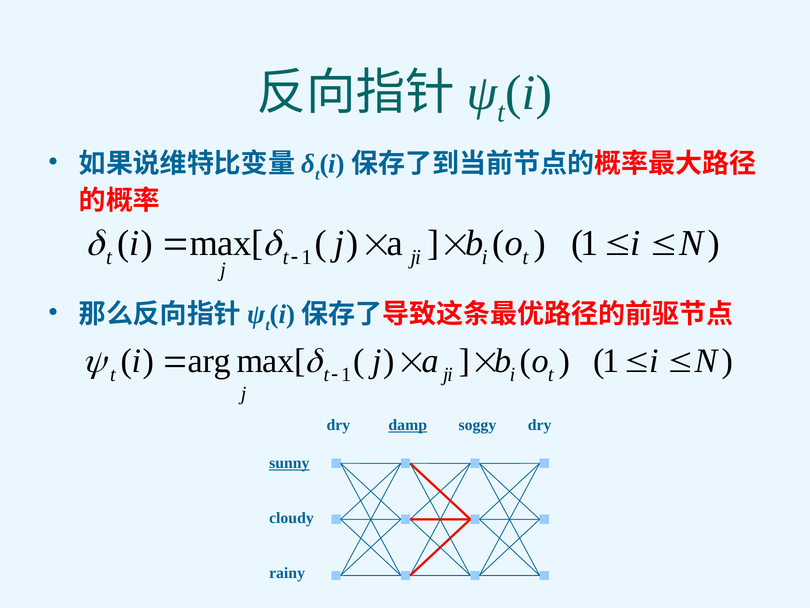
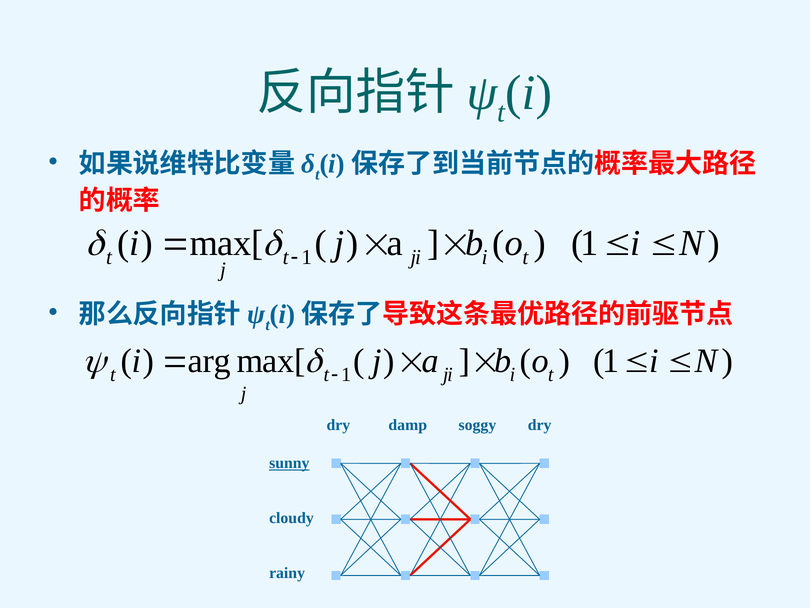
damp underline: present -> none
